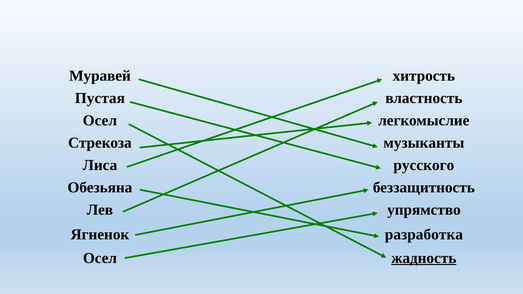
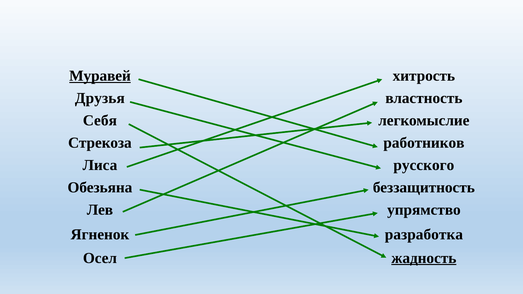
Муравей underline: none -> present
Пустая: Пустая -> Друзья
Осел at (100, 121): Осел -> Себя
музыканты: музыканты -> работников
